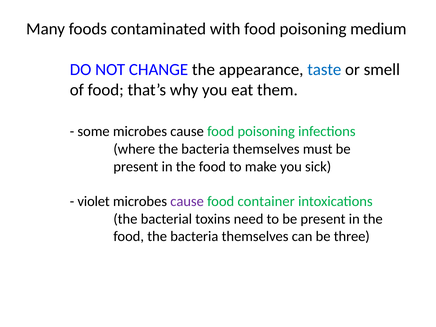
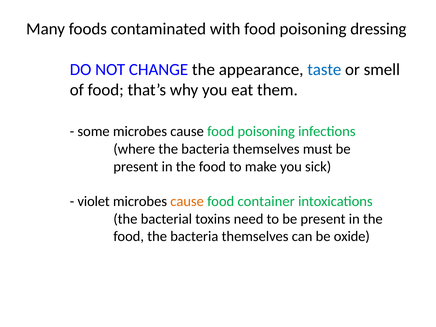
medium: medium -> dressing
cause at (187, 201) colour: purple -> orange
three: three -> oxide
